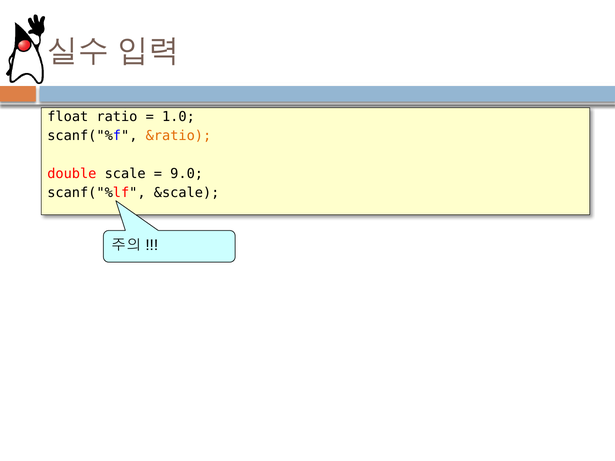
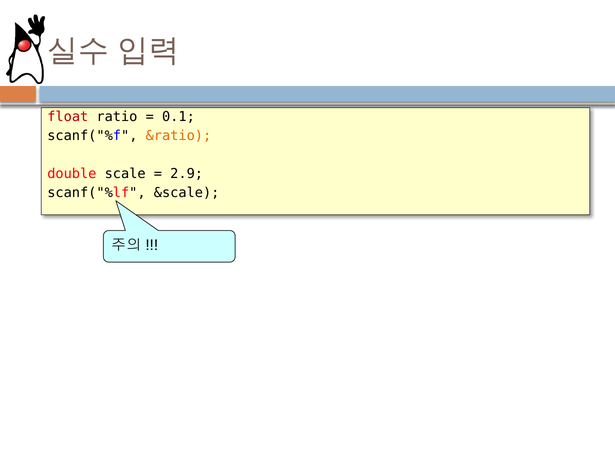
float colour: black -> red
1.0: 1.0 -> 0.1
9.0: 9.0 -> 2.9
